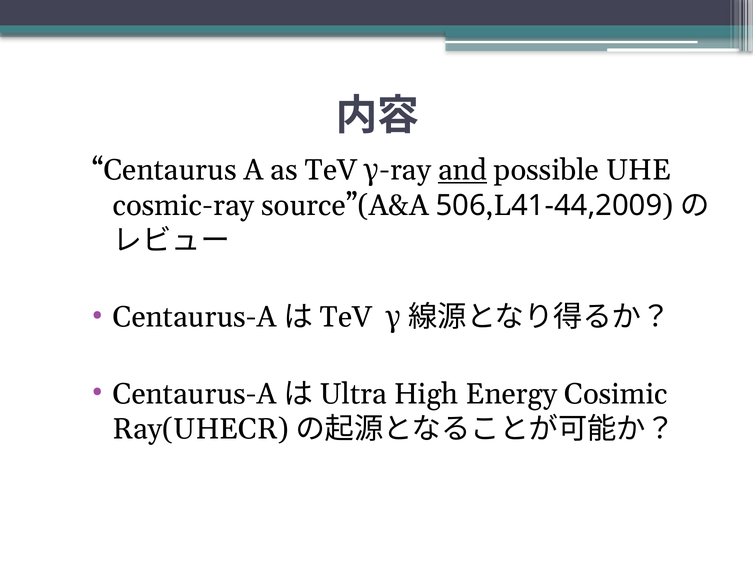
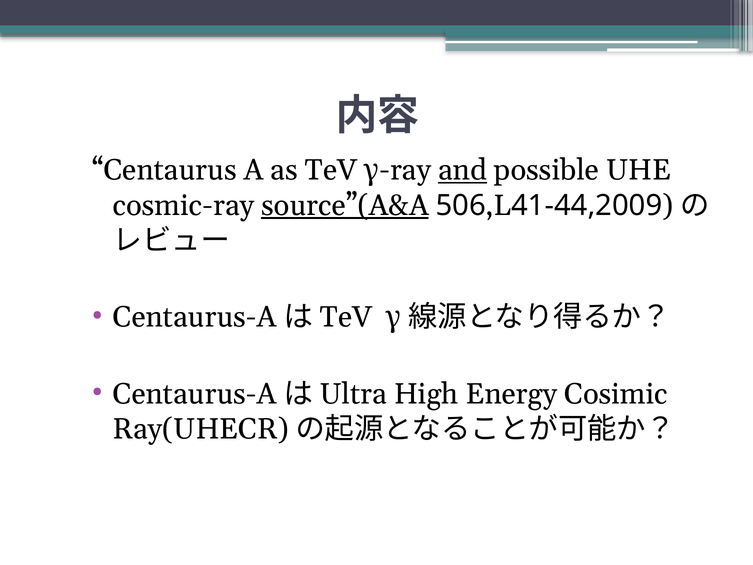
source”(A&A underline: none -> present
